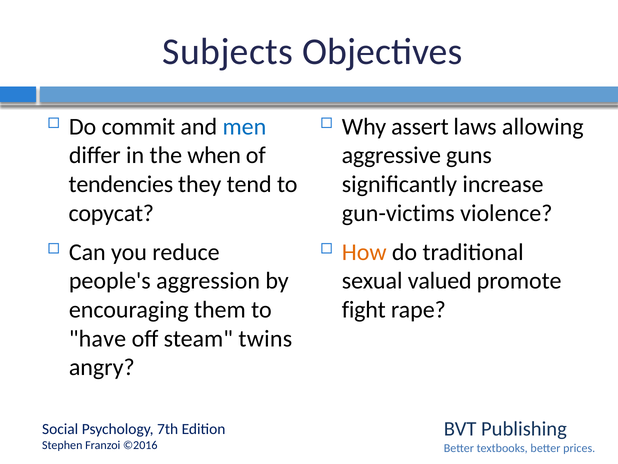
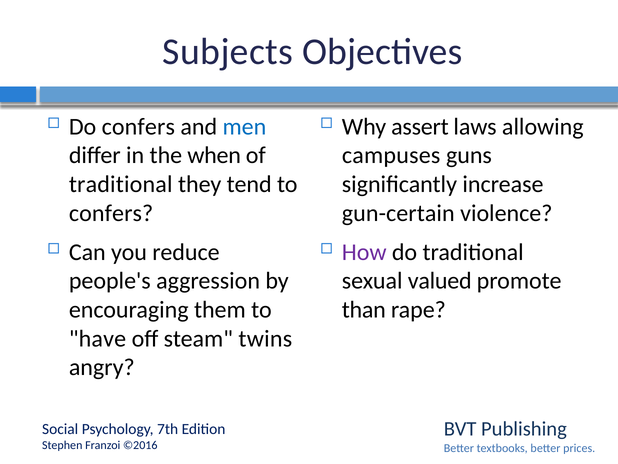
Do commit: commit -> confers
aggressive: aggressive -> campuses
tendencies at (121, 184): tendencies -> traditional
copycat at (111, 213): copycat -> confers
gun-victims: gun-victims -> gun-certain
How colour: orange -> purple
fight: fight -> than
